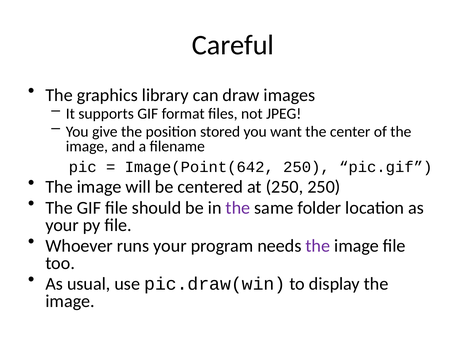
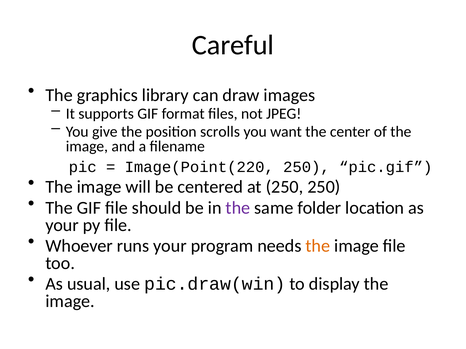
stored: stored -> scrolls
Image(Point(642: Image(Point(642 -> Image(Point(220
the at (318, 246) colour: purple -> orange
